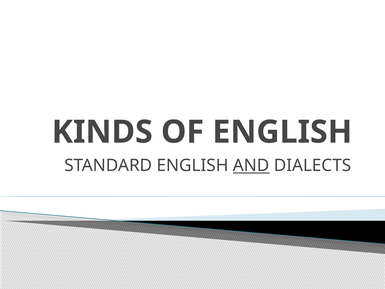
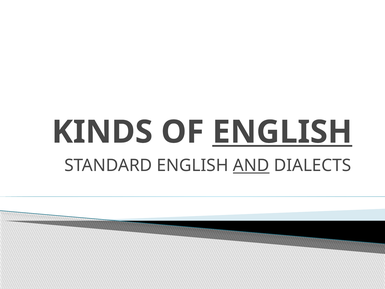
ENGLISH at (282, 132) underline: none -> present
